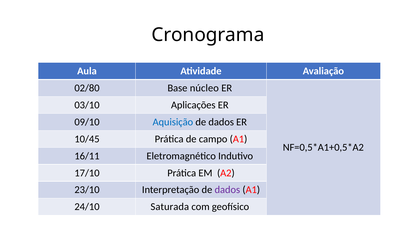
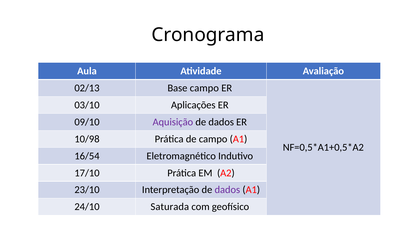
02/80: 02/80 -> 02/13
Base núcleo: núcleo -> campo
Aquisição colour: blue -> purple
10/45: 10/45 -> 10/98
16/11: 16/11 -> 16/54
